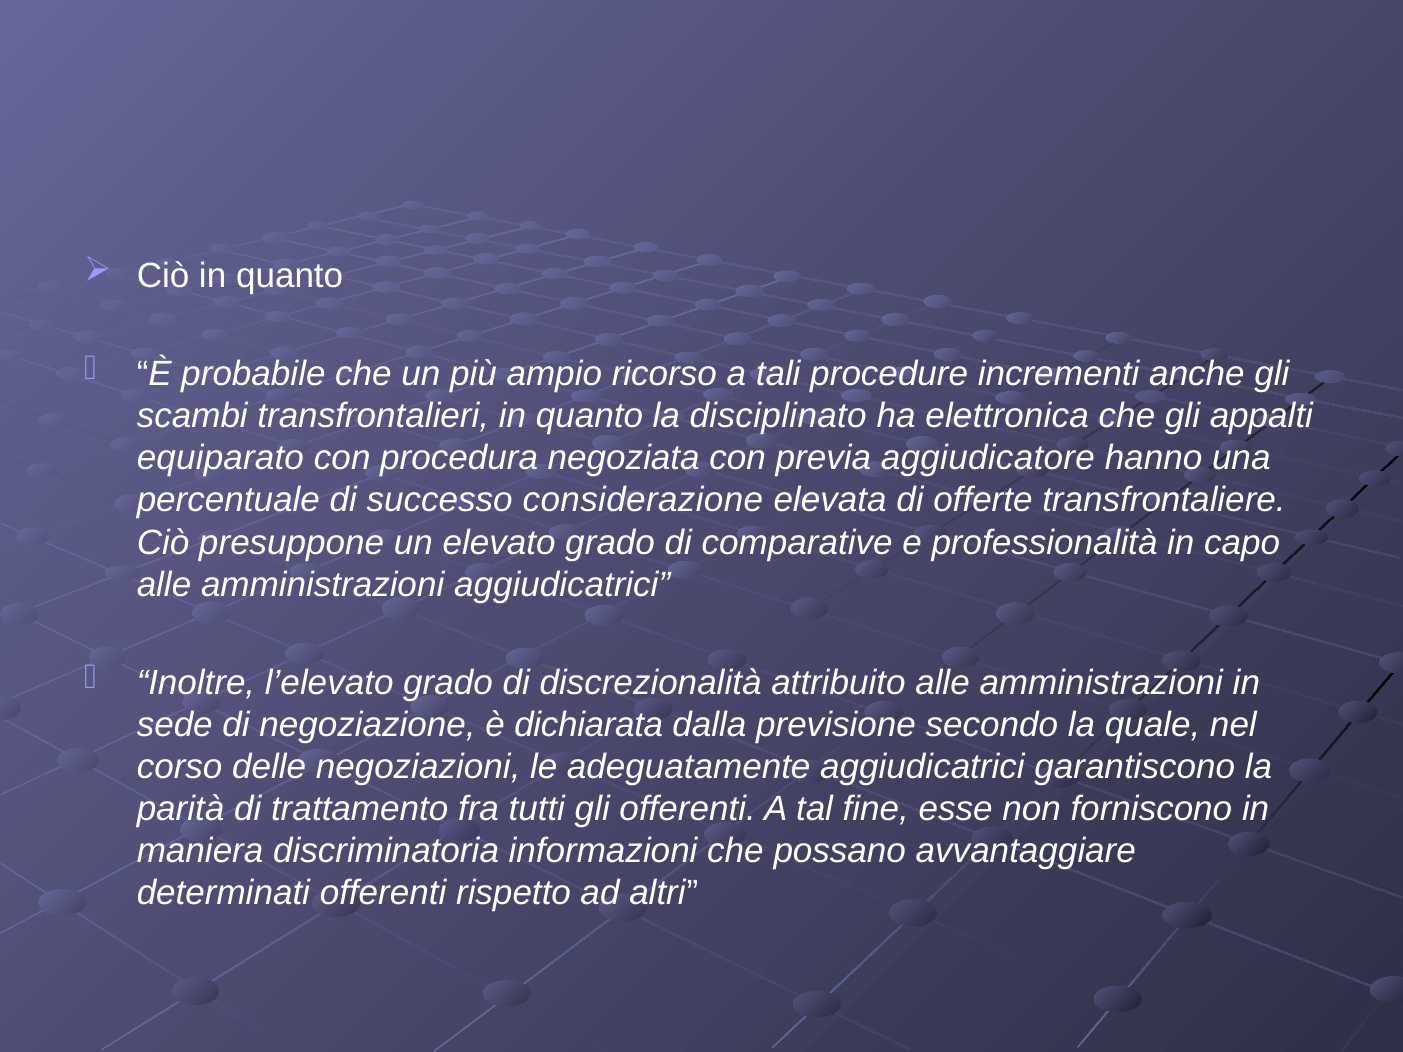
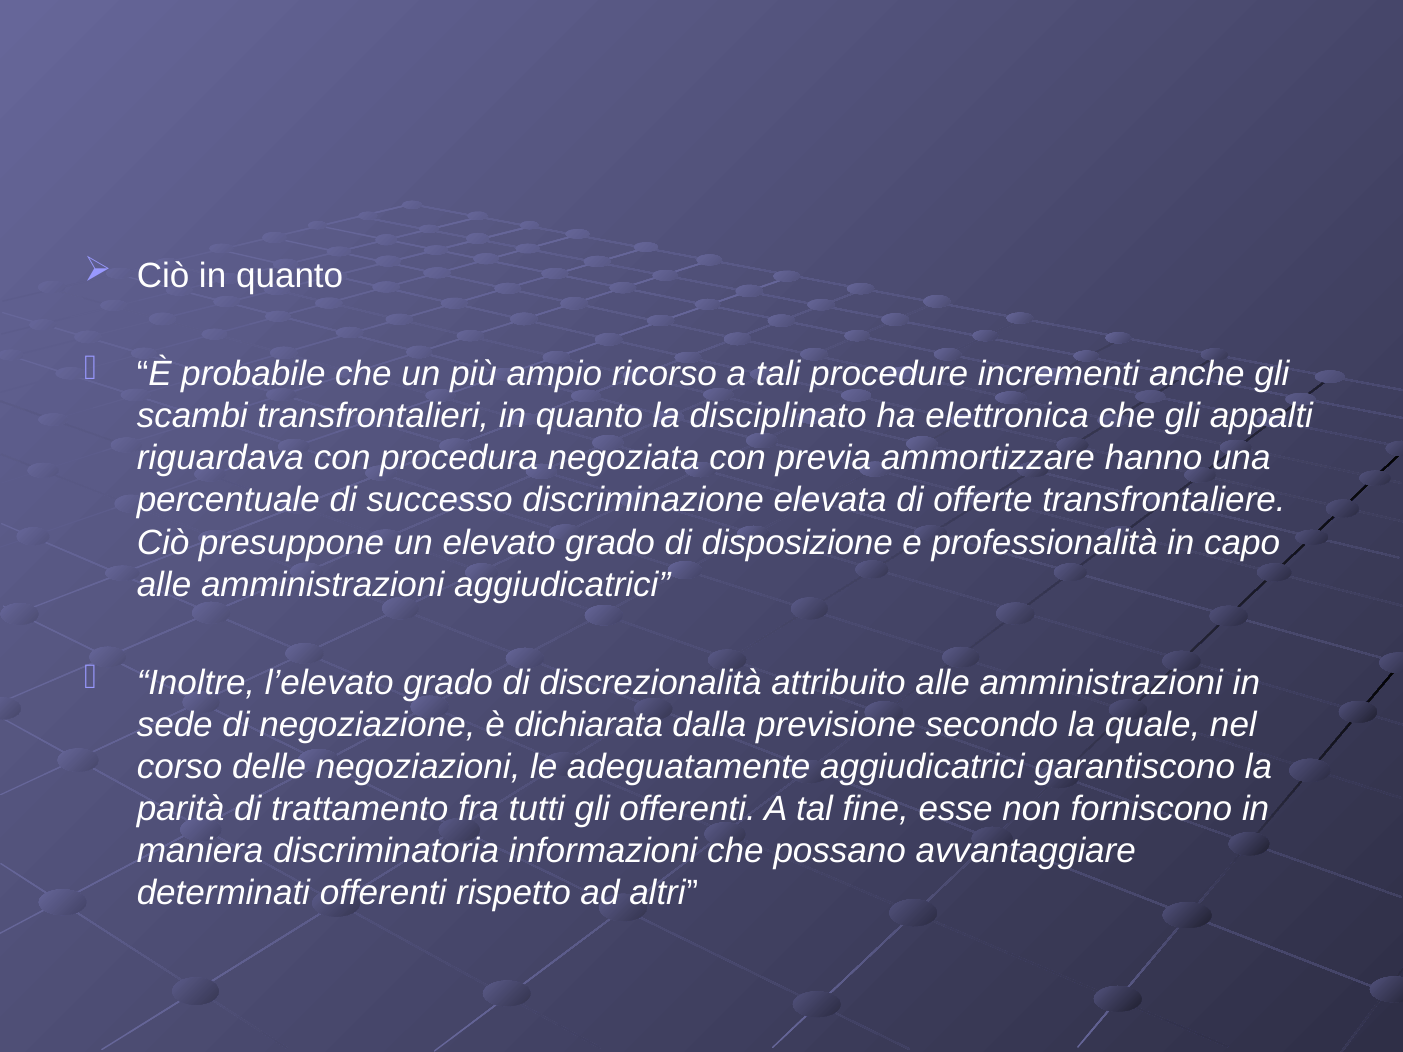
equiparato: equiparato -> riguardava
aggiudicatore: aggiudicatore -> ammortizzare
considerazione: considerazione -> discriminazione
comparative: comparative -> disposizione
